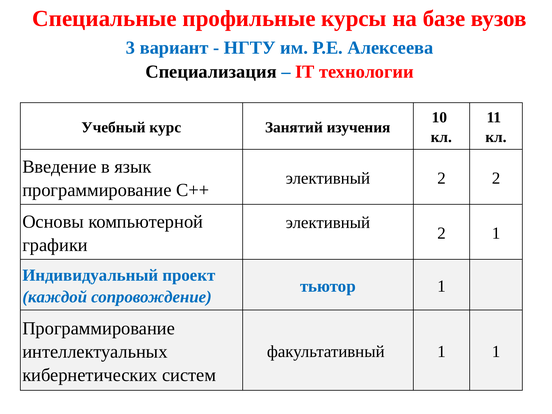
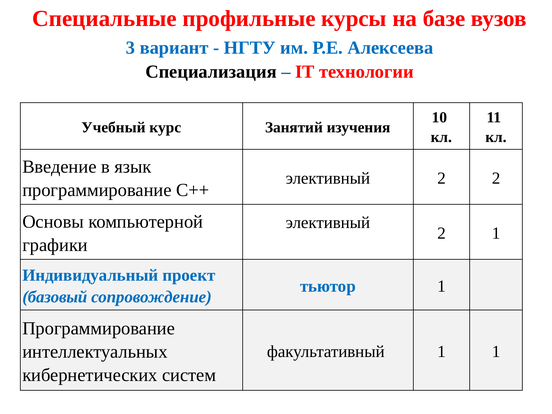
каждой: каждой -> базовый
